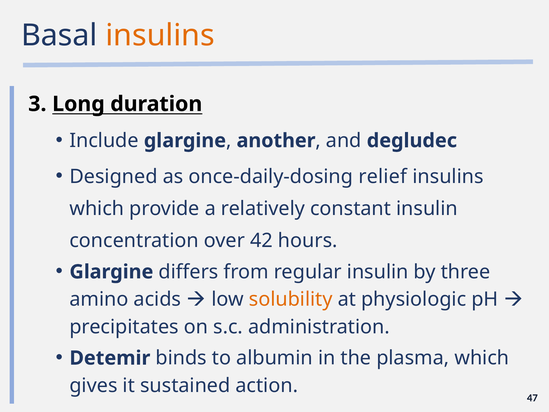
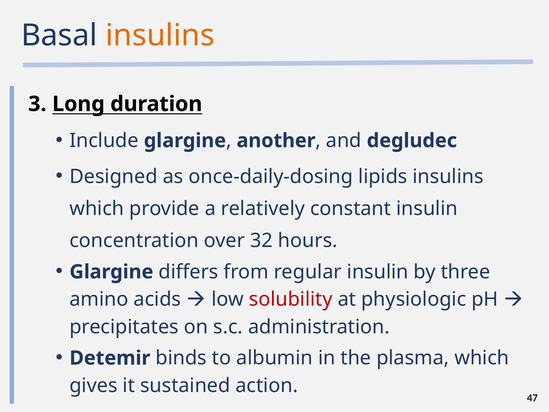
relief: relief -> lipids
42: 42 -> 32
solubility colour: orange -> red
